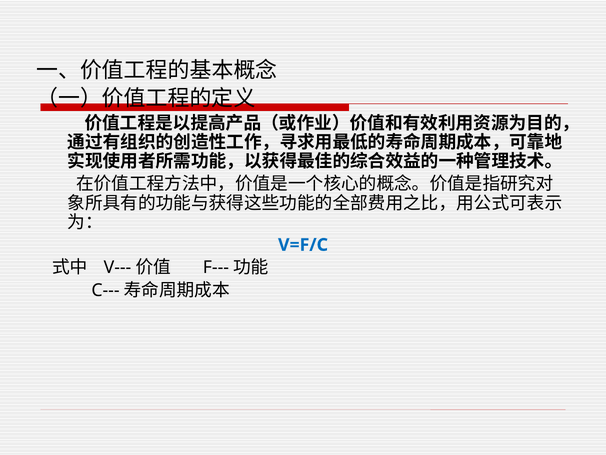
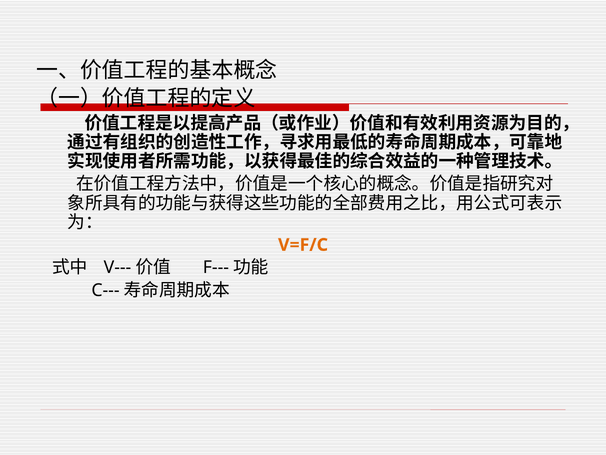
V=F/C colour: blue -> orange
